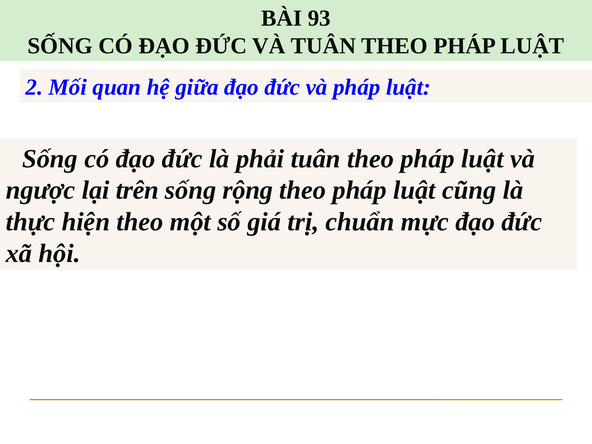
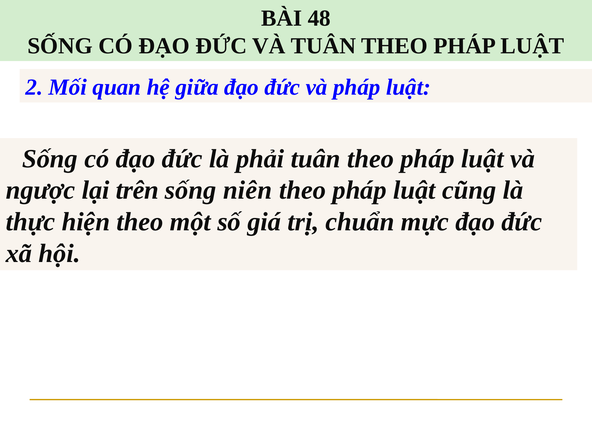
93: 93 -> 48
rộng: rộng -> niên
